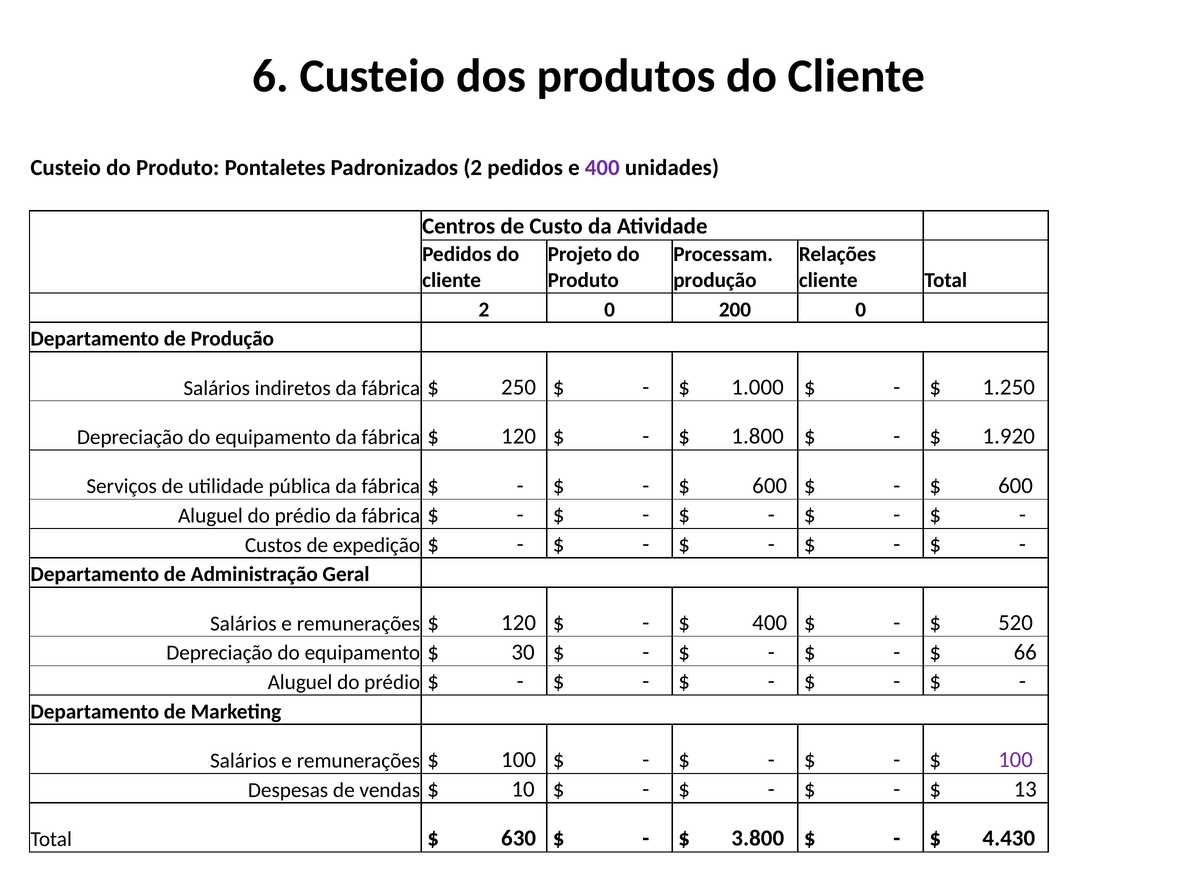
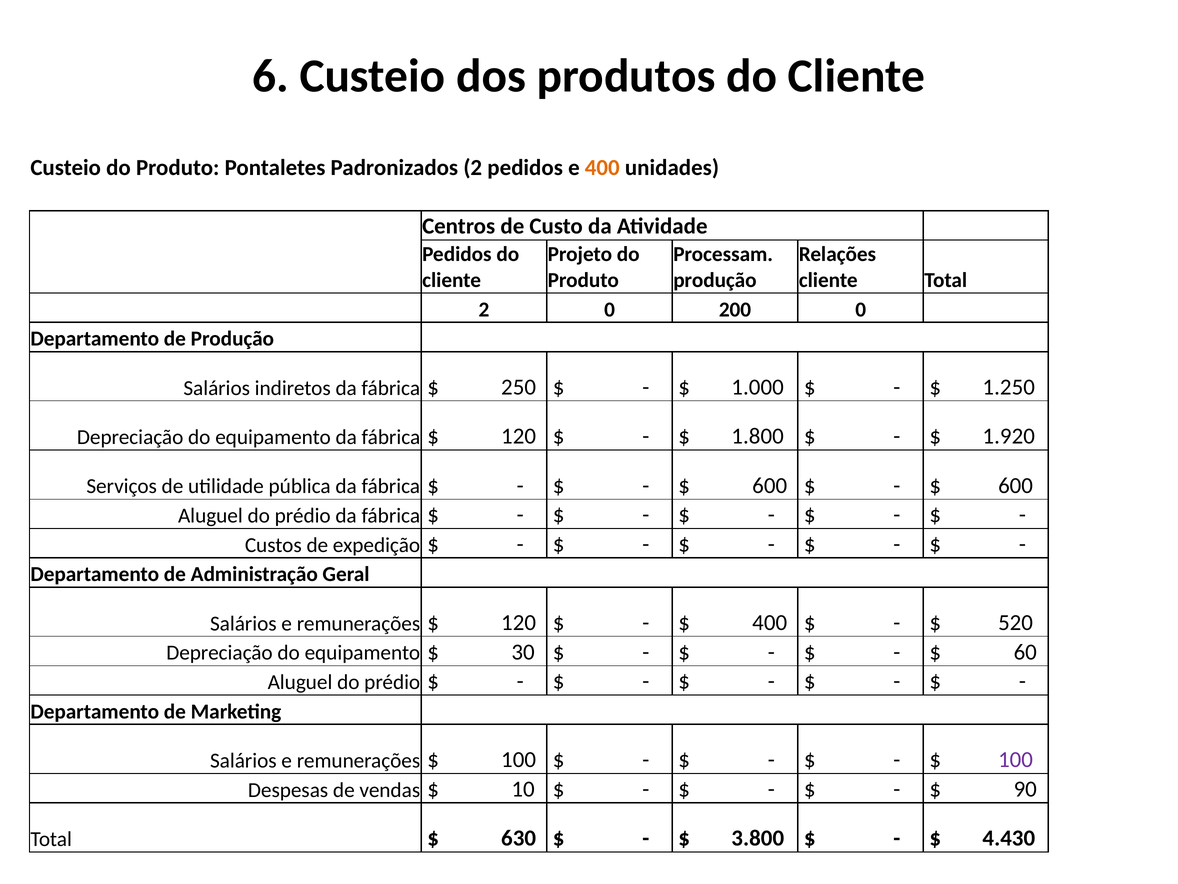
400 at (602, 168) colour: purple -> orange
66: 66 -> 60
13: 13 -> 90
